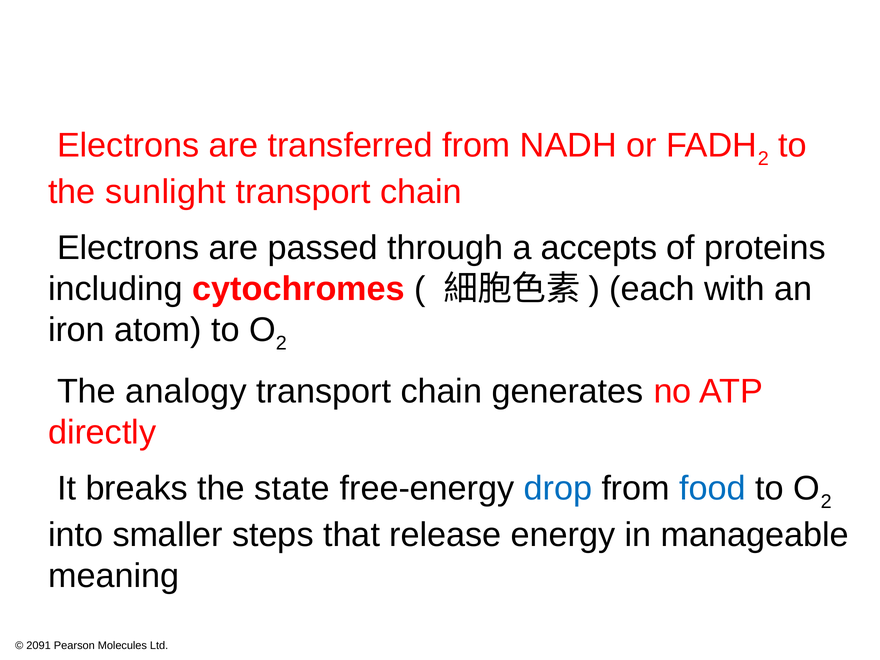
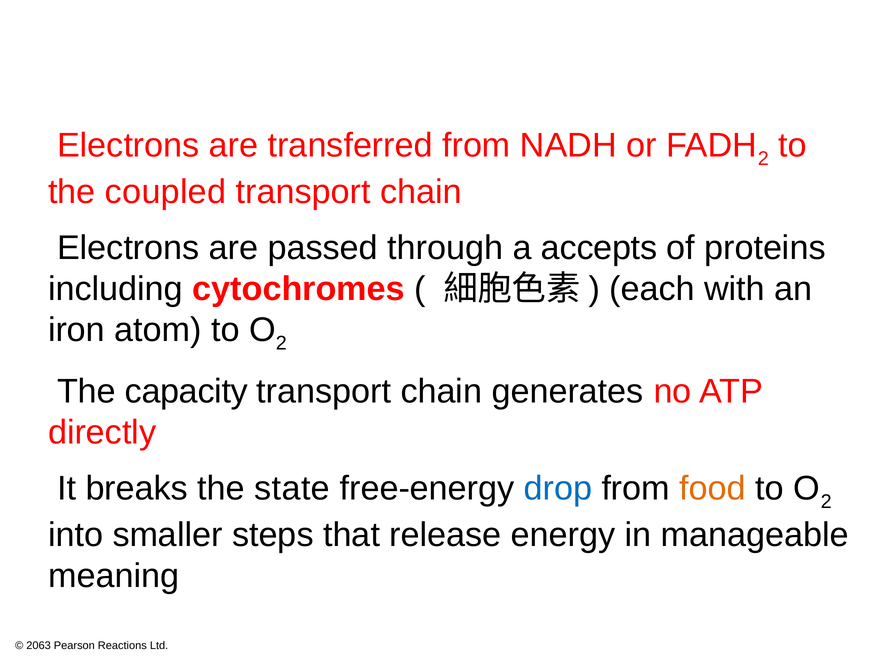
sunlight: sunlight -> coupled
analogy: analogy -> capacity
food colour: blue -> orange
2091: 2091 -> 2063
Molecules: Molecules -> Reactions
